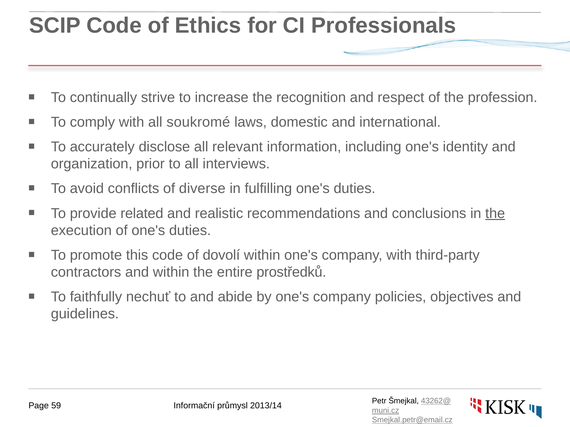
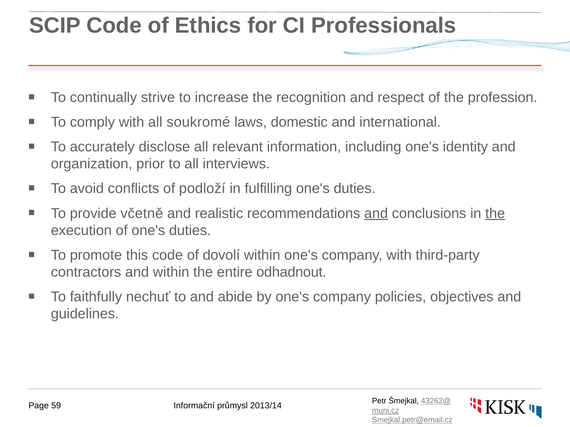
diverse: diverse -> podloží
related: related -> včetně
and at (376, 214) underline: none -> present
prostředků: prostředků -> odhadnout
